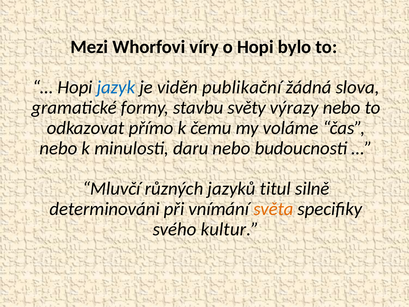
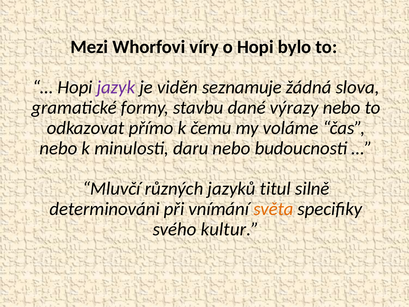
jazyk colour: blue -> purple
publikační: publikační -> seznamuje
světy: světy -> dané
